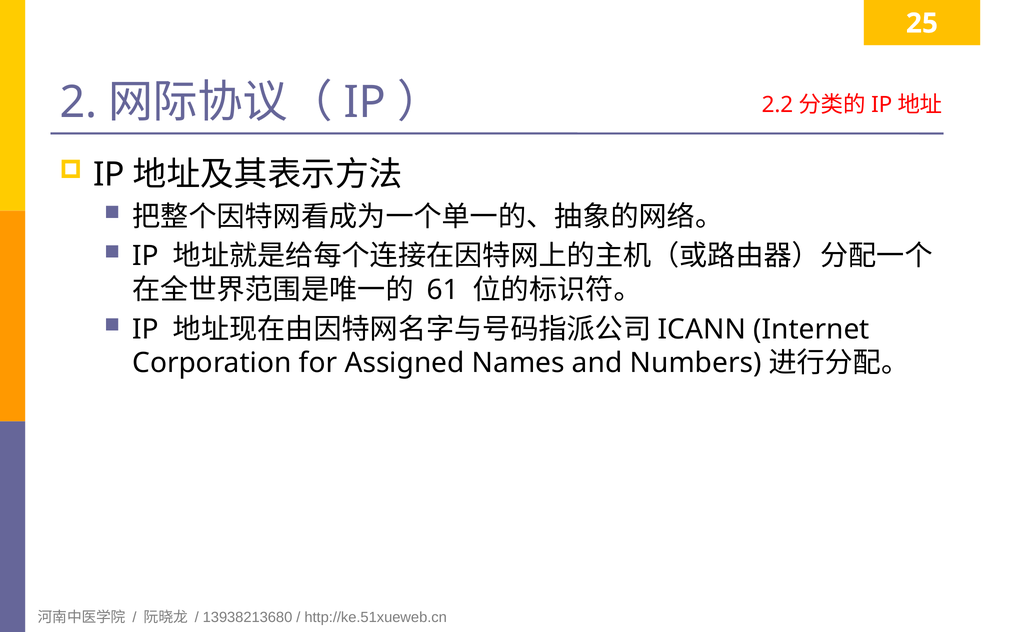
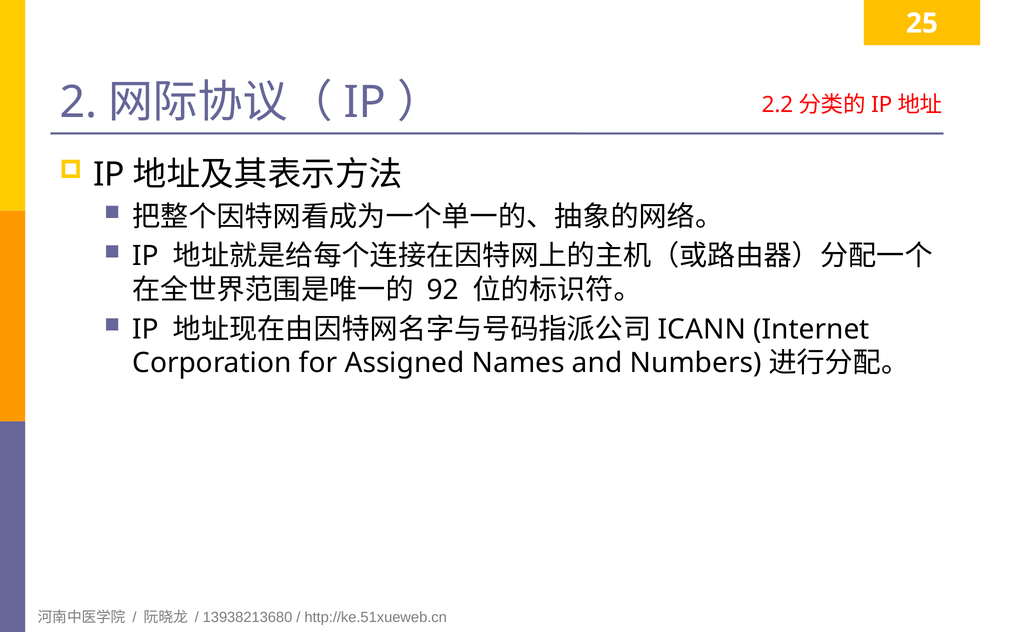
61: 61 -> 92
